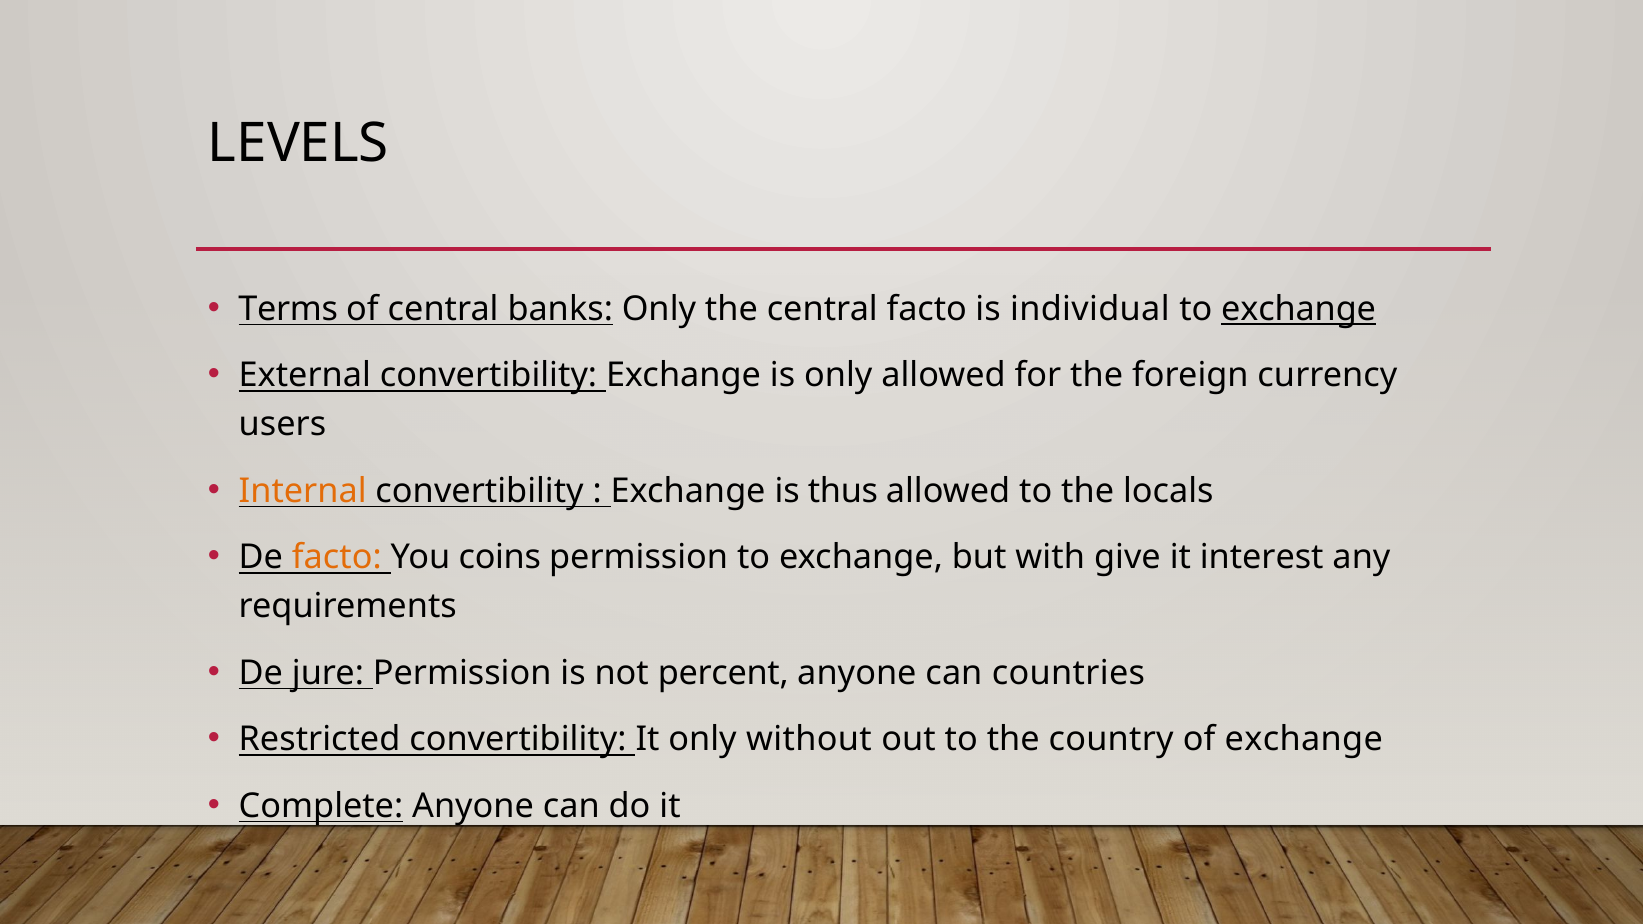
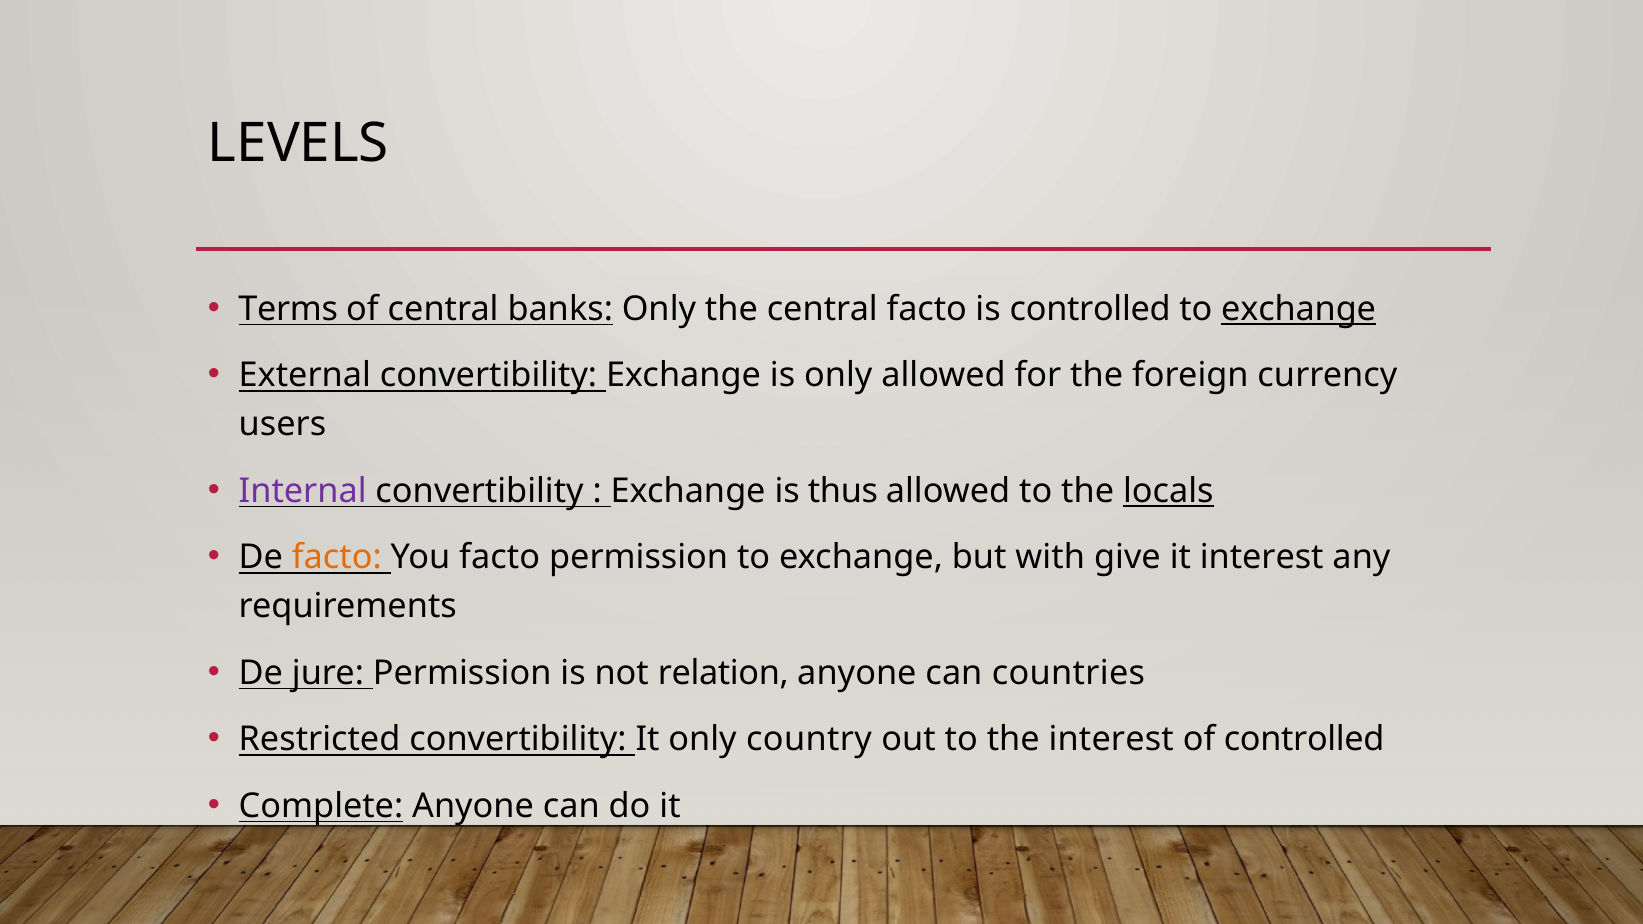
is individual: individual -> controlled
Internal colour: orange -> purple
locals underline: none -> present
You coins: coins -> facto
percent: percent -> relation
without: without -> country
the country: country -> interest
of exchange: exchange -> controlled
